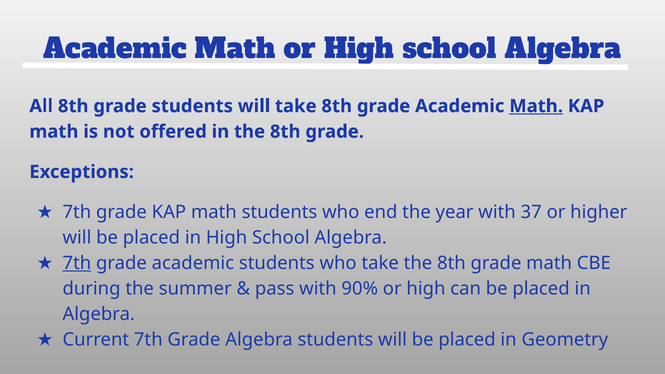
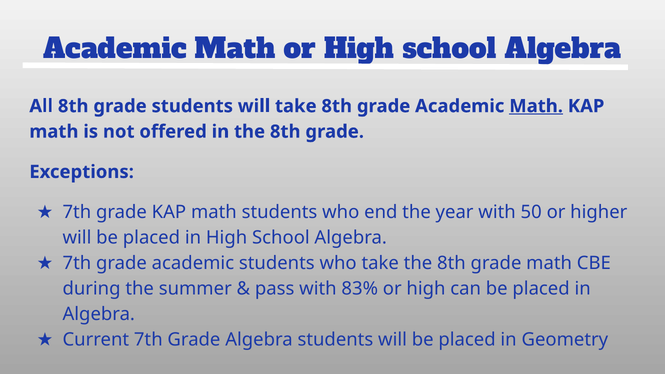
37: 37 -> 50
7th at (77, 263) underline: present -> none
90%: 90% -> 83%
